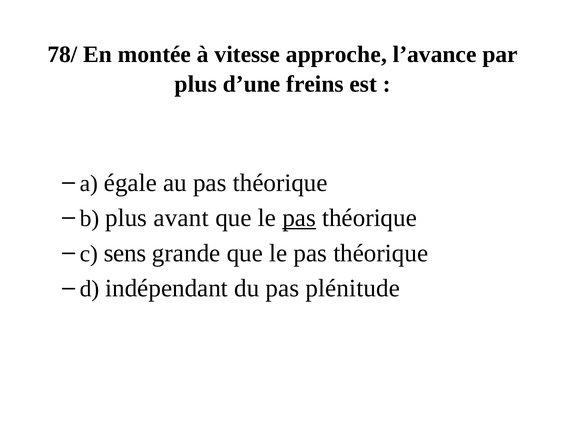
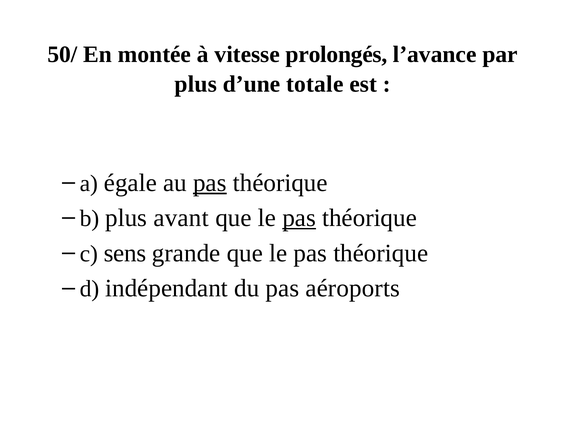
78/: 78/ -> 50/
approche: approche -> prolongés
freins: freins -> totale
pas at (210, 183) underline: none -> present
plénitude: plénitude -> aéroports
